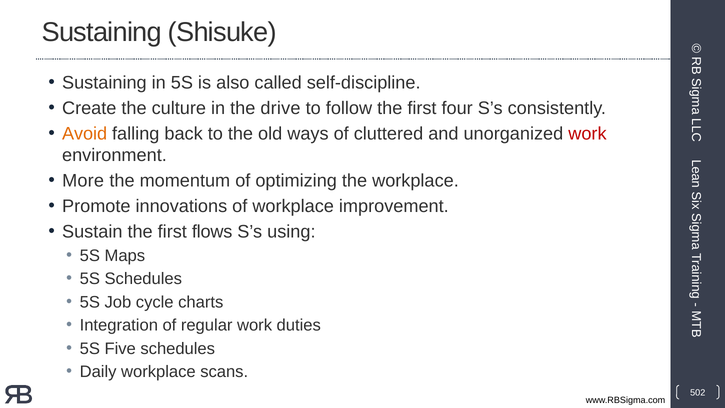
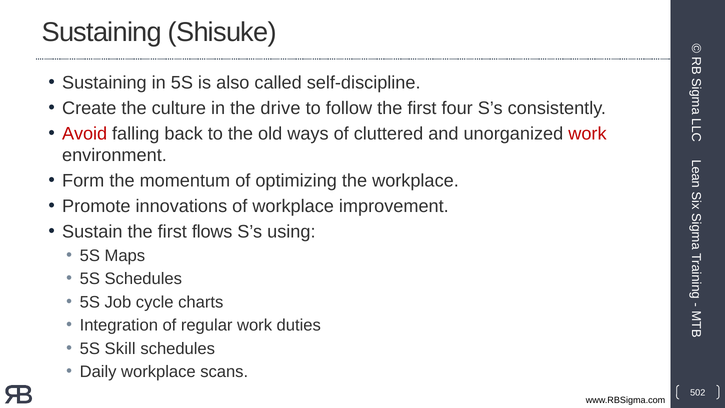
Avoid colour: orange -> red
More: More -> Form
Five: Five -> Skill
